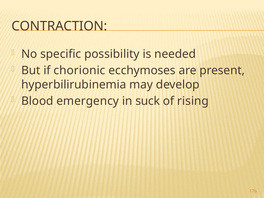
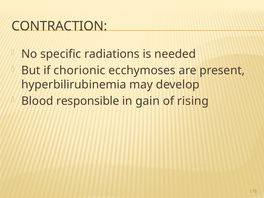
possibility: possibility -> radiations
emergency: emergency -> responsible
suck: suck -> gain
